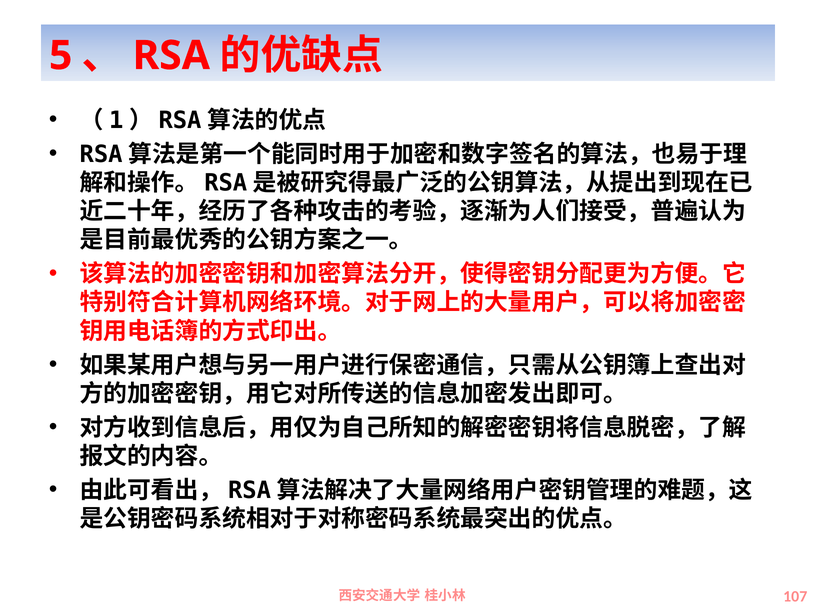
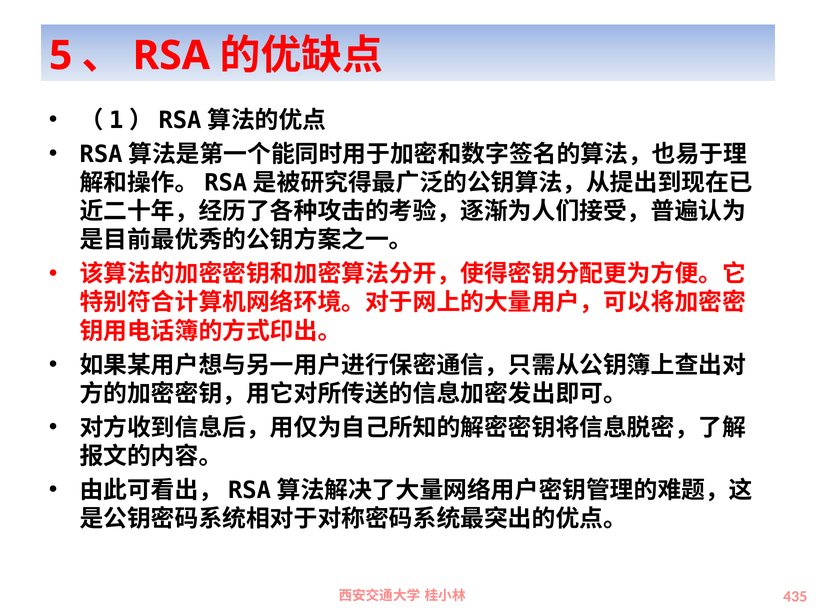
107: 107 -> 435
